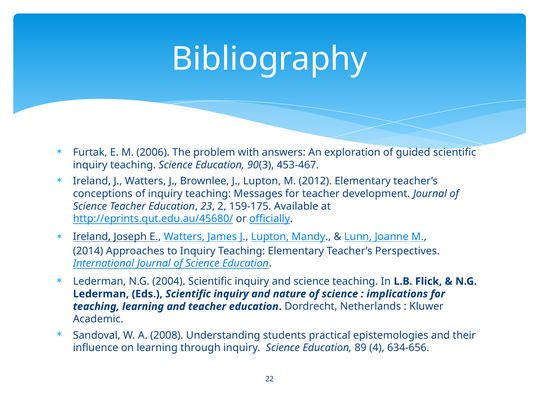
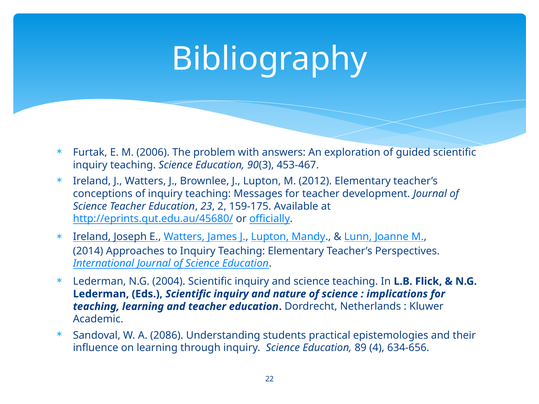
2008: 2008 -> 2086
